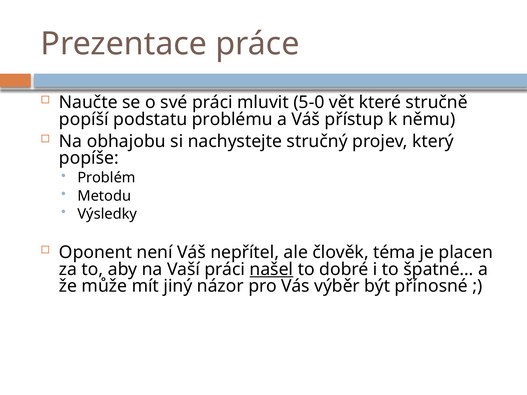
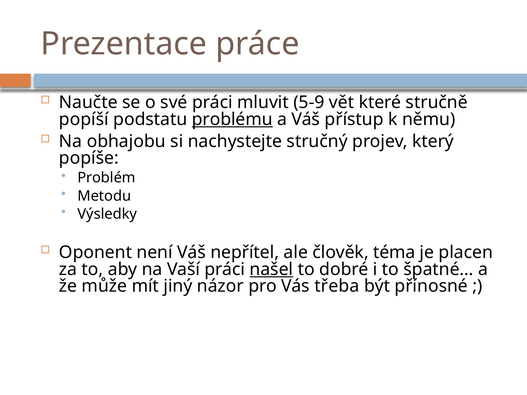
5-0: 5-0 -> 5-9
problému underline: none -> present
výběr: výběr -> třeba
